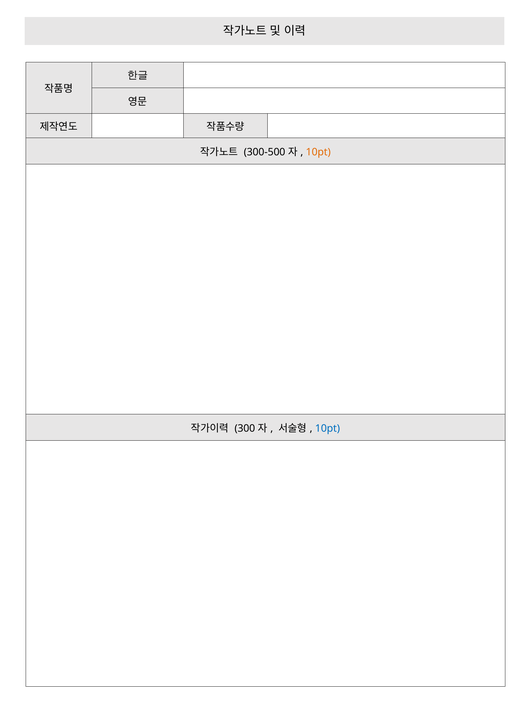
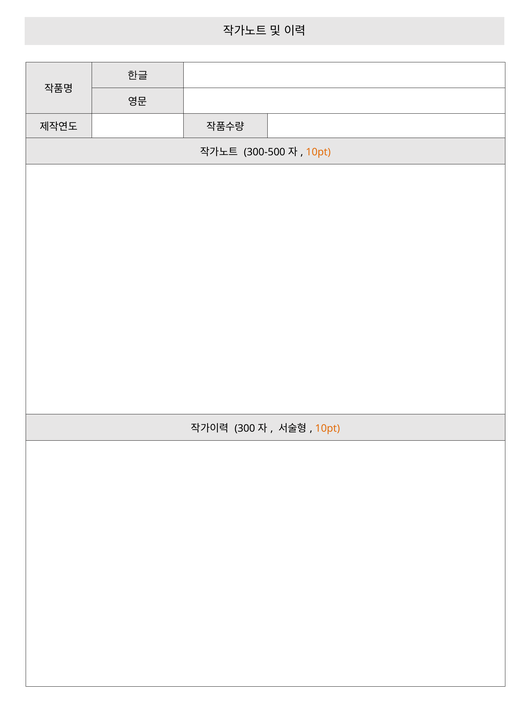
10pt at (328, 428) colour: blue -> orange
